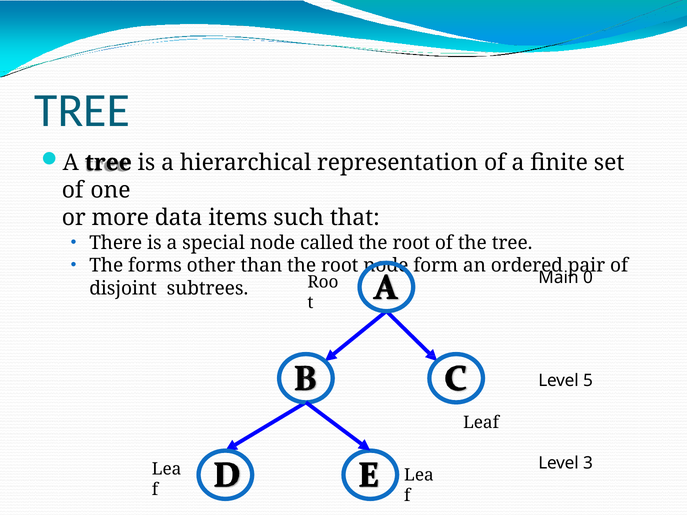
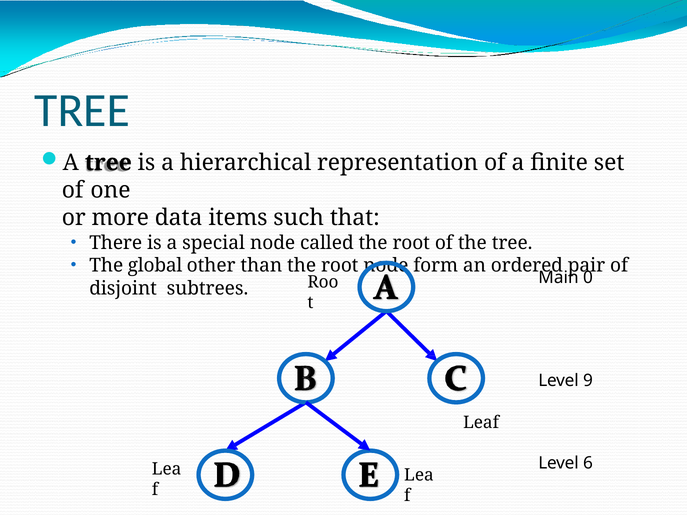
forms: forms -> global
5: 5 -> 9
3: 3 -> 6
